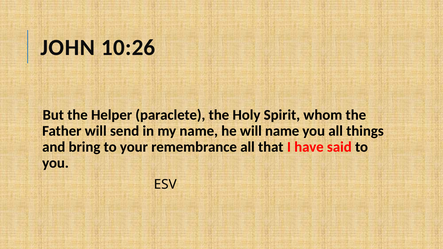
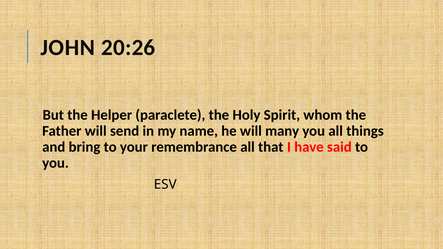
10:26: 10:26 -> 20:26
will name: name -> many
